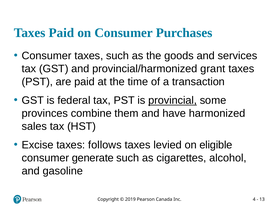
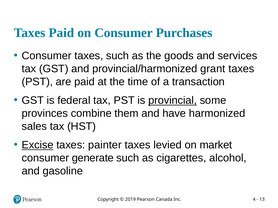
Excise underline: none -> present
follows: follows -> painter
eligible: eligible -> market
